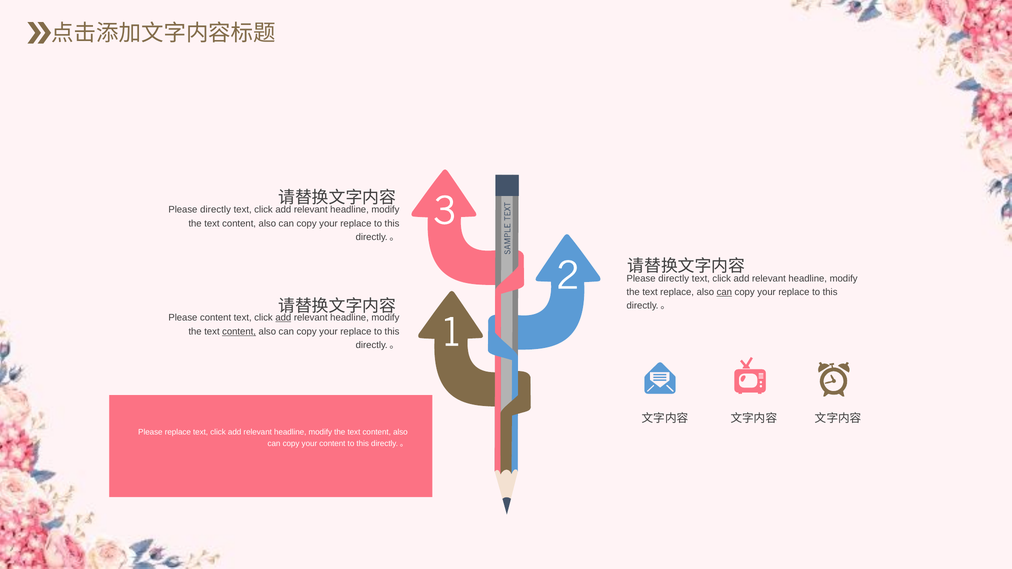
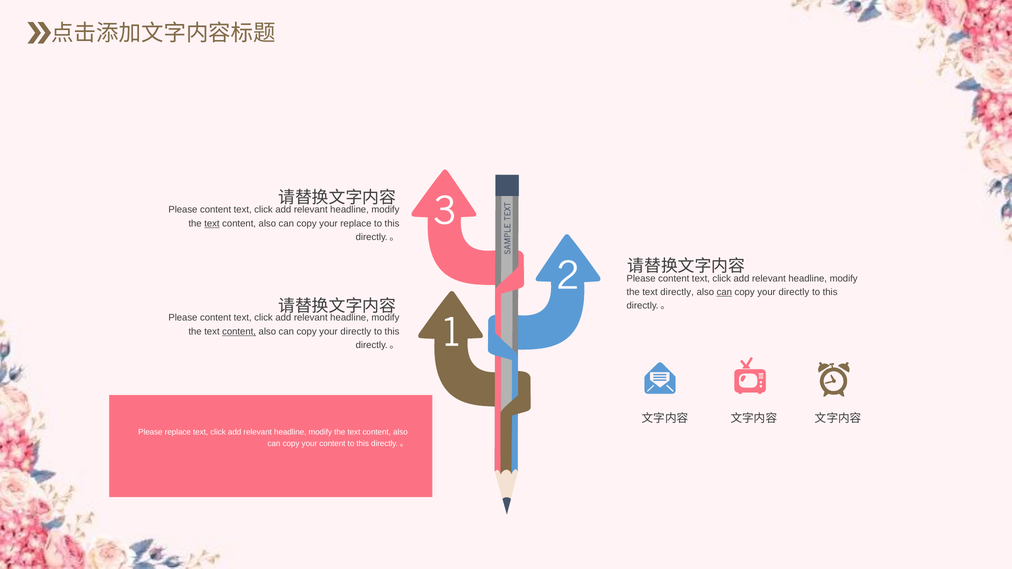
directly at (216, 210): directly -> content
text at (212, 224) underline: none -> present
directly at (674, 278): directly -> content
text replace: replace -> directly
replace at (794, 292): replace -> directly
add at (283, 318) underline: present -> none
replace at (356, 332): replace -> directly
